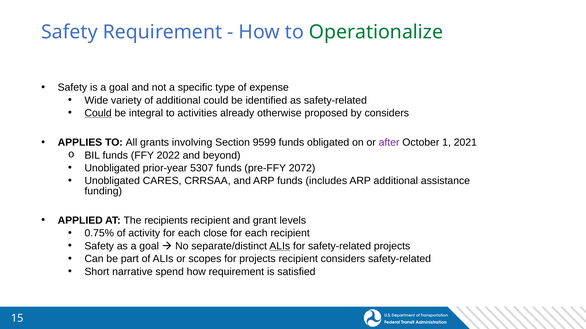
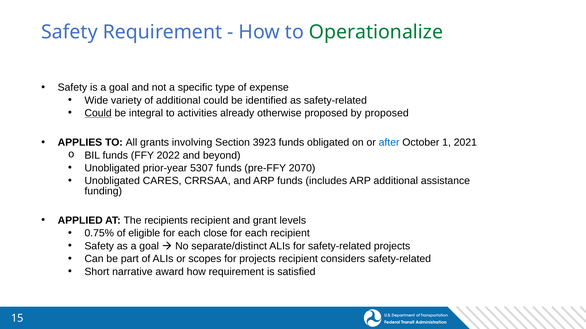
by considers: considers -> proposed
9599: 9599 -> 3923
after colour: purple -> blue
2072: 2072 -> 2070
activity: activity -> eligible
ALIs at (280, 246) underline: present -> none
spend: spend -> award
